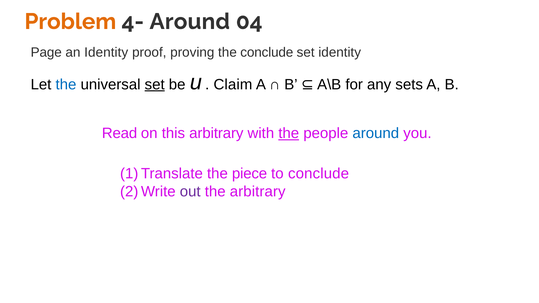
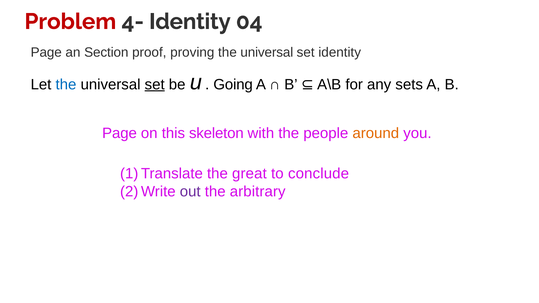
Problem colour: orange -> red
4- Around: Around -> Identity
an Identity: Identity -> Section
proving the conclude: conclude -> universal
Claim: Claim -> Going
Read at (120, 133): Read -> Page
this arbitrary: arbitrary -> skeleton
the at (289, 133) underline: present -> none
around at (376, 133) colour: blue -> orange
piece: piece -> great
